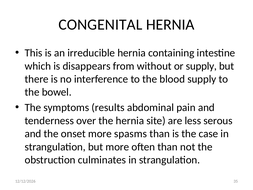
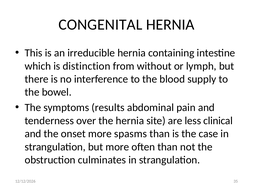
disappears: disappears -> distinction
or supply: supply -> lymph
serous: serous -> clinical
